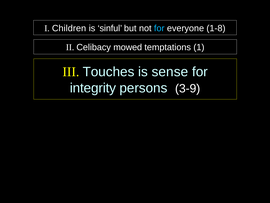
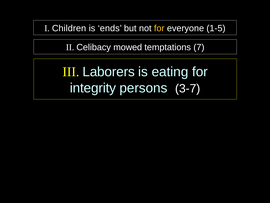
sinful: sinful -> ends
for at (159, 28) colour: light blue -> yellow
1-8: 1-8 -> 1-5
1: 1 -> 7
Touches: Touches -> Laborers
sense: sense -> eating
3-9: 3-9 -> 3-7
